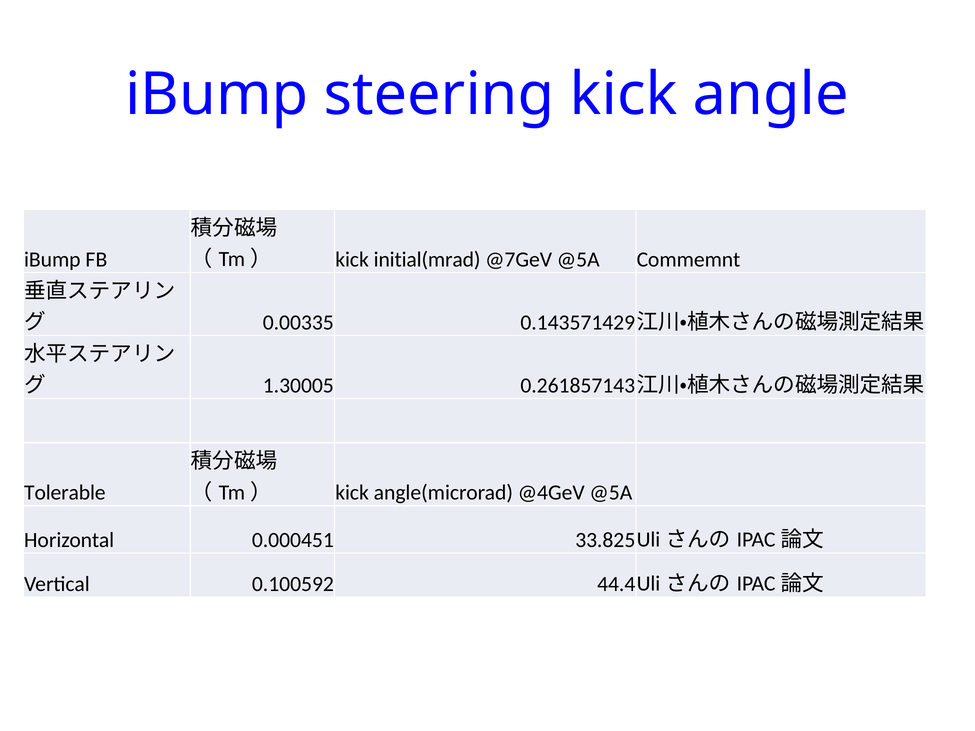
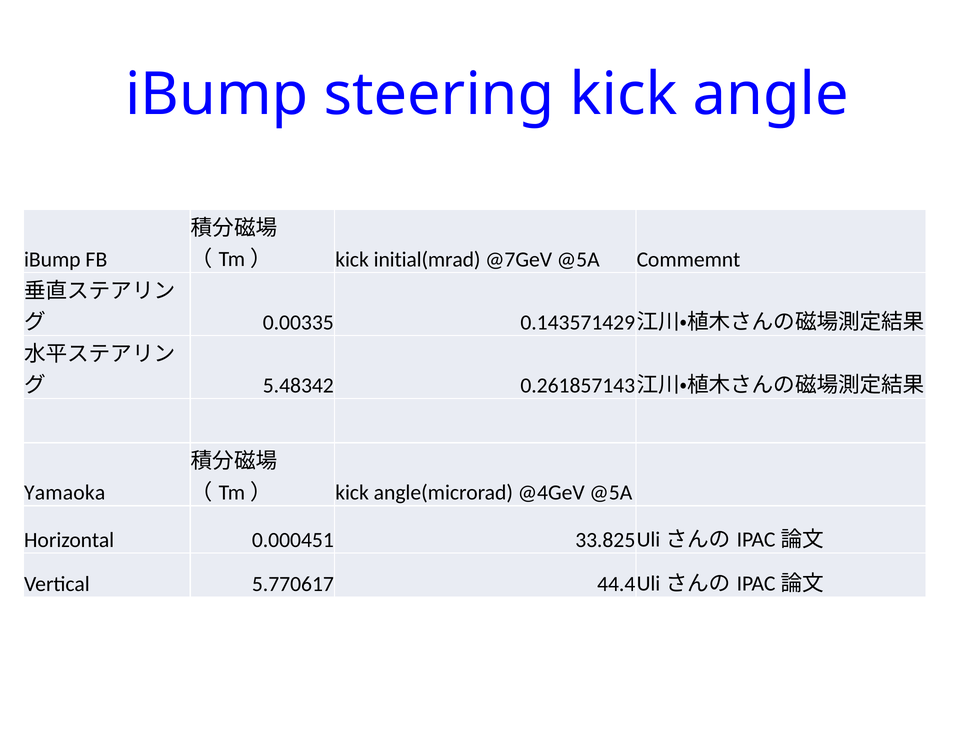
1.30005: 1.30005 -> 5.48342
Tolerable: Tolerable -> Yamaoka
0.100592: 0.100592 -> 5.770617
